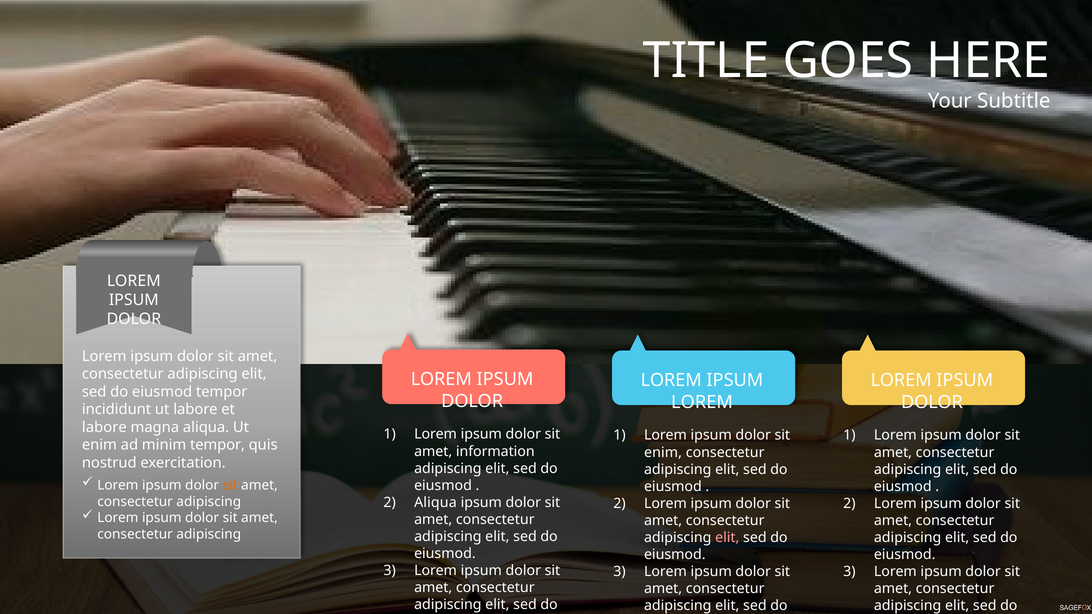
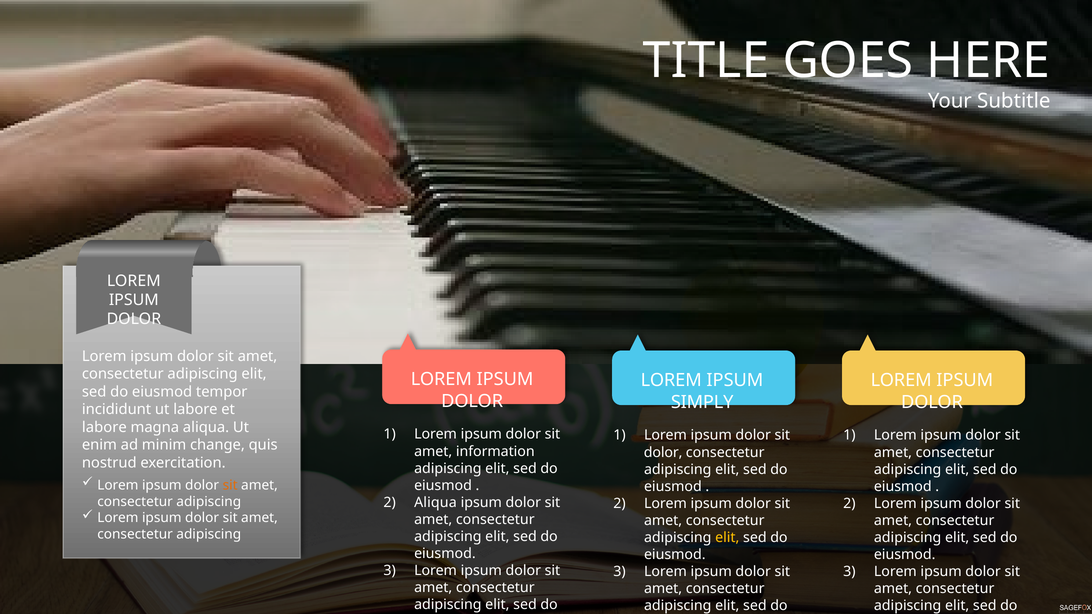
LOREM at (702, 402): LOREM -> SIMPLY
minim tempor: tempor -> change
enim at (663, 452): enim -> dolor
elit at (727, 538) colour: pink -> yellow
